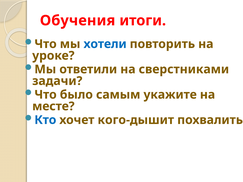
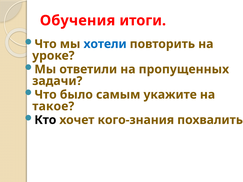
сверстниками: сверстниками -> пропущенных
месте: месте -> такое
Кто colour: blue -> black
кого-дышит: кого-дышит -> кого-знания
